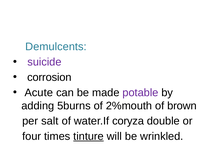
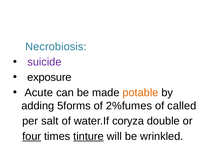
Demulcents: Demulcents -> Necrobiosis
corrosion: corrosion -> exposure
potable colour: purple -> orange
5burns: 5burns -> 5forms
2%mouth: 2%mouth -> 2%fumes
brown: brown -> called
four underline: none -> present
